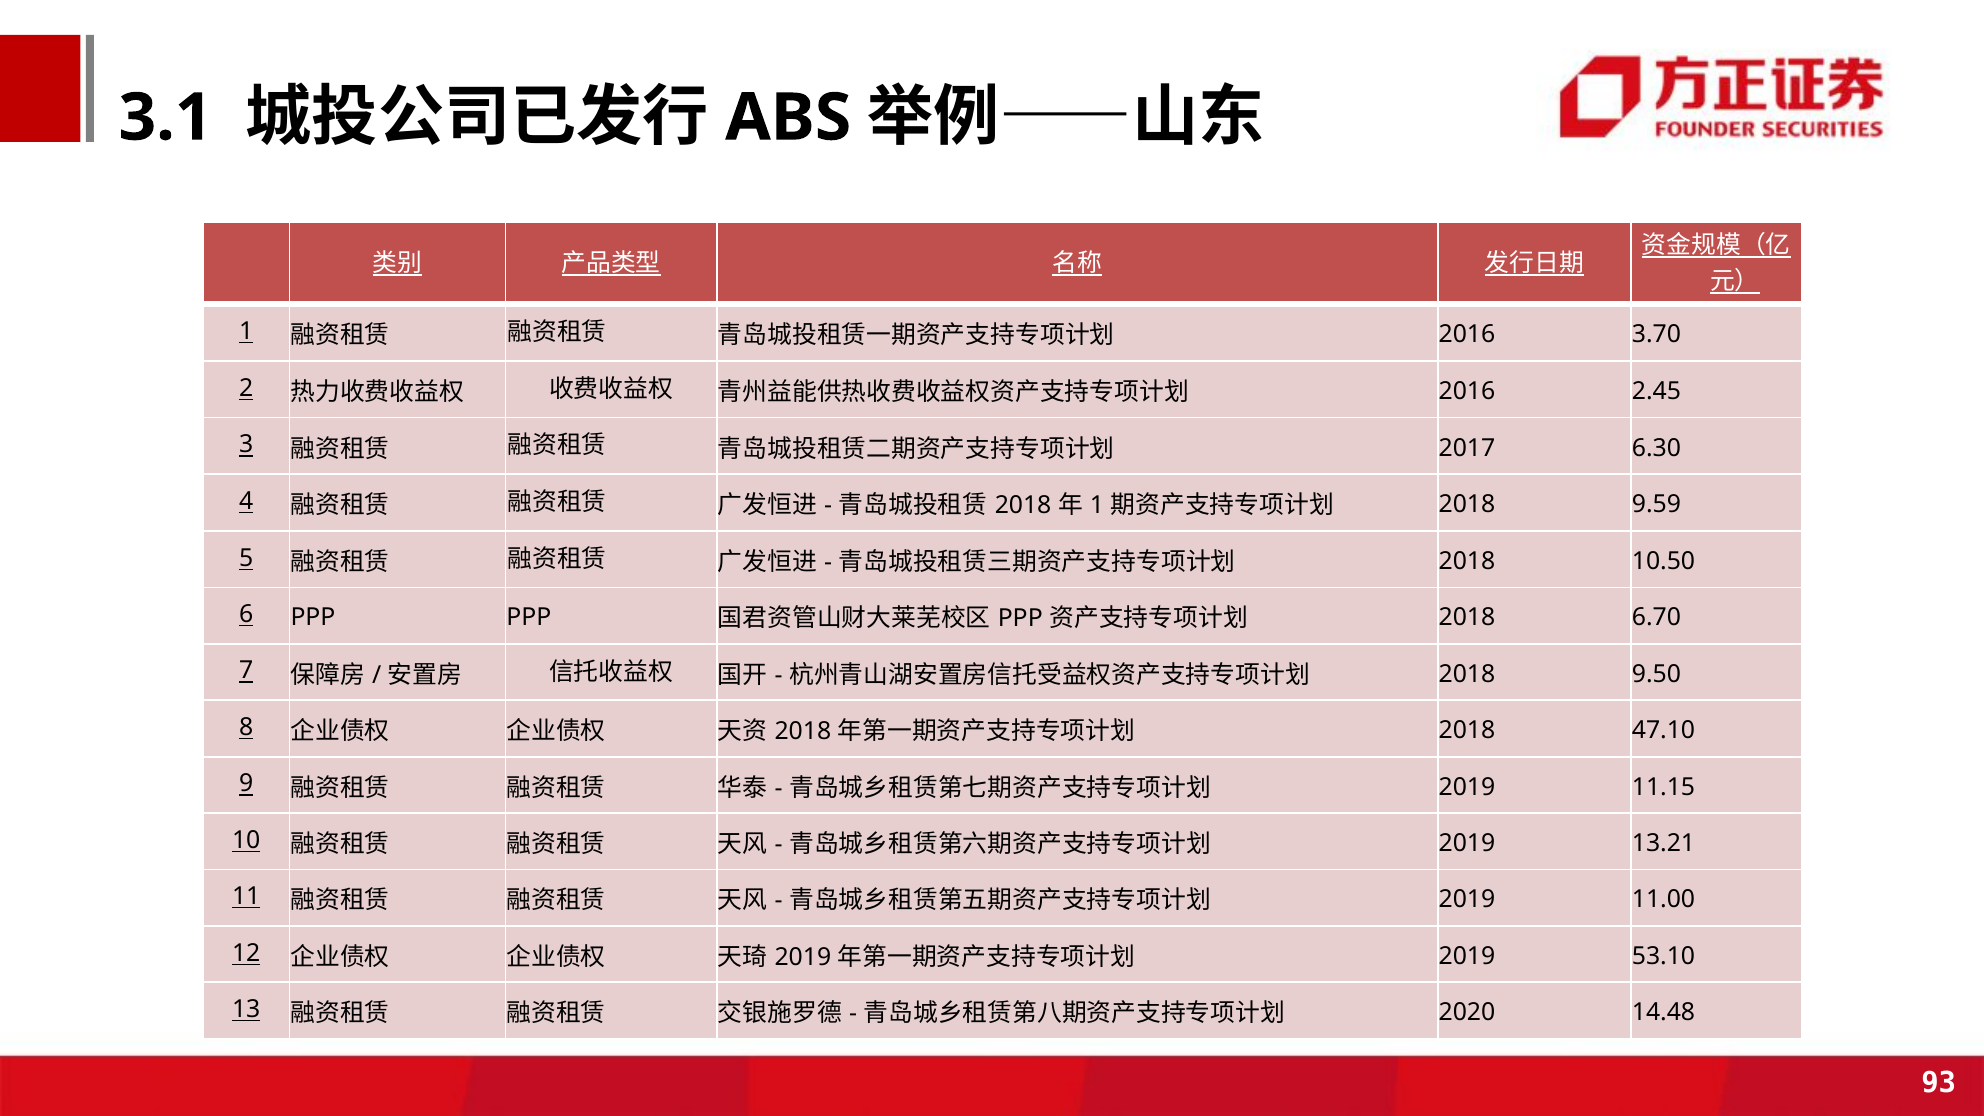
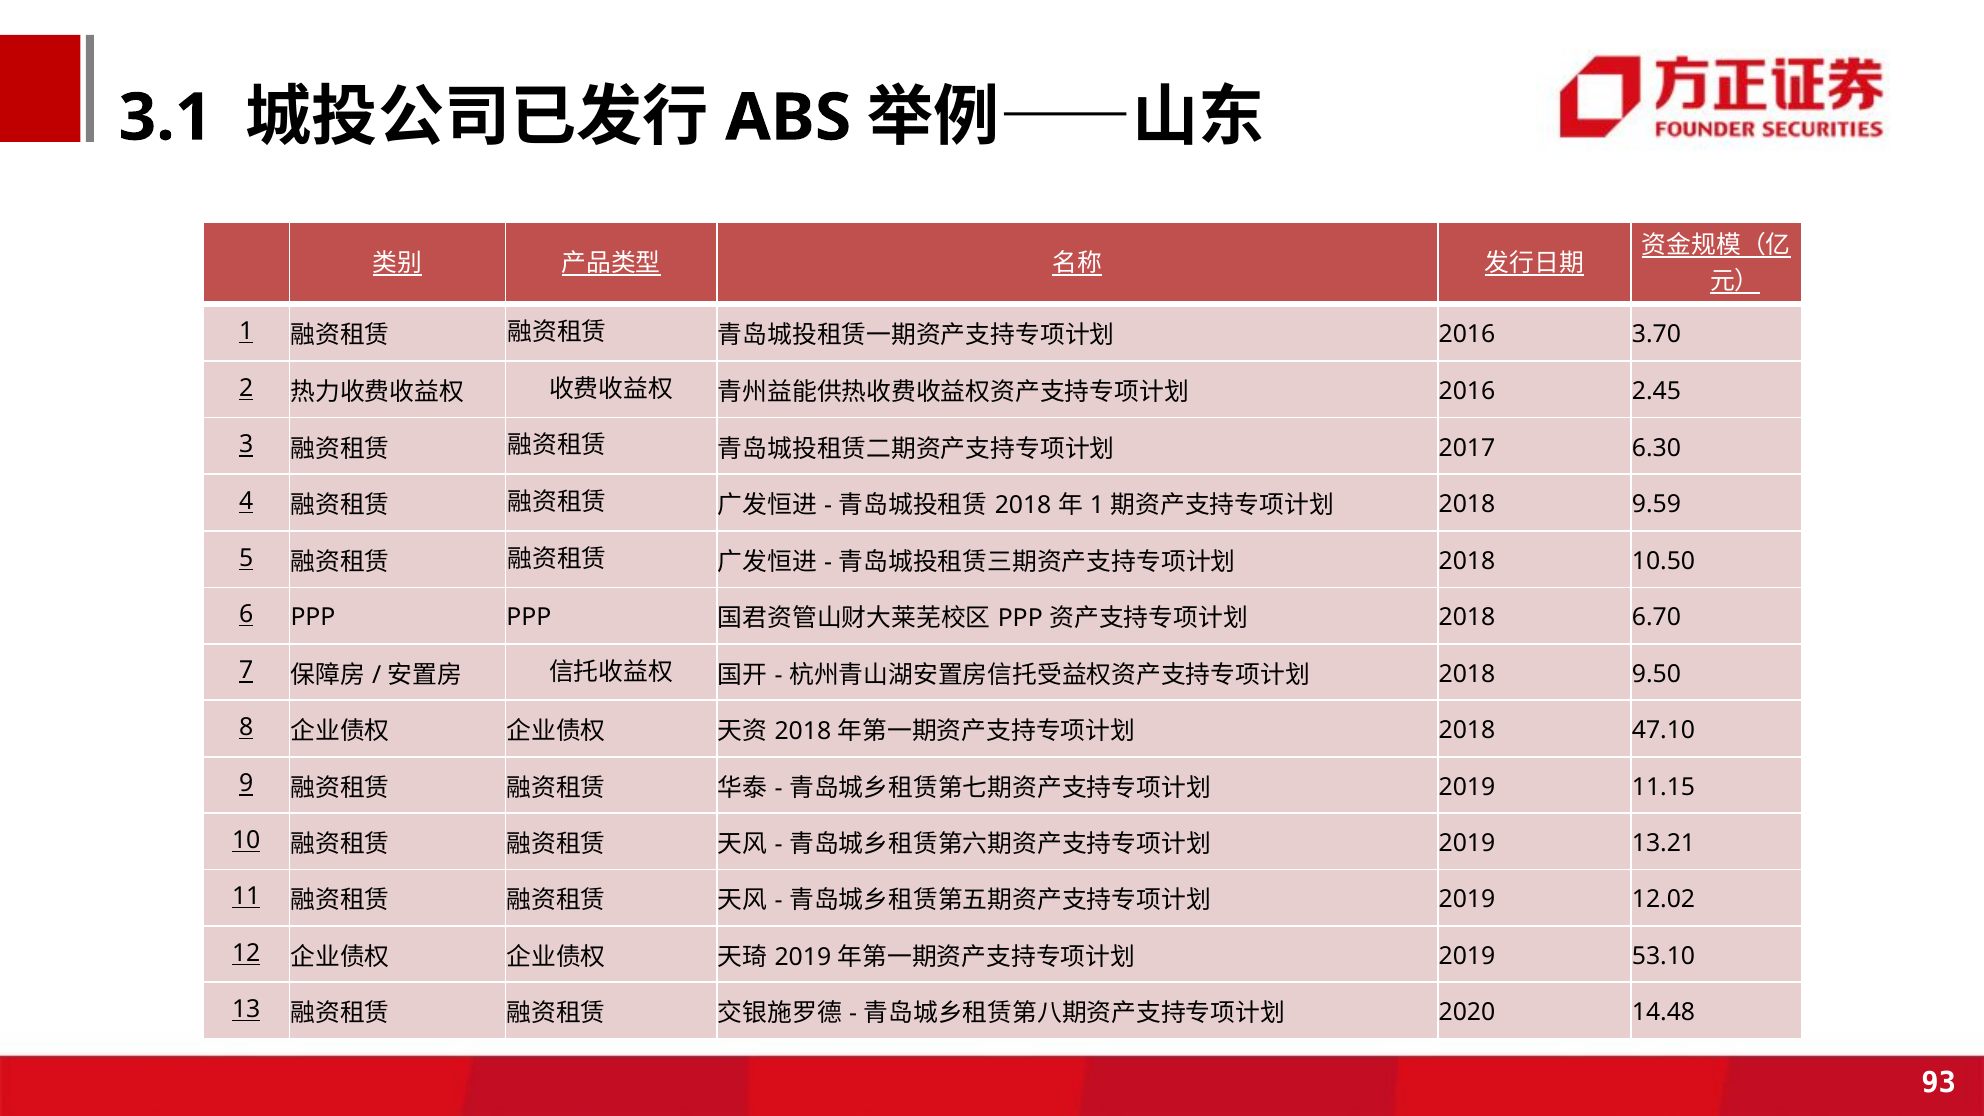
11.00: 11.00 -> 12.02
